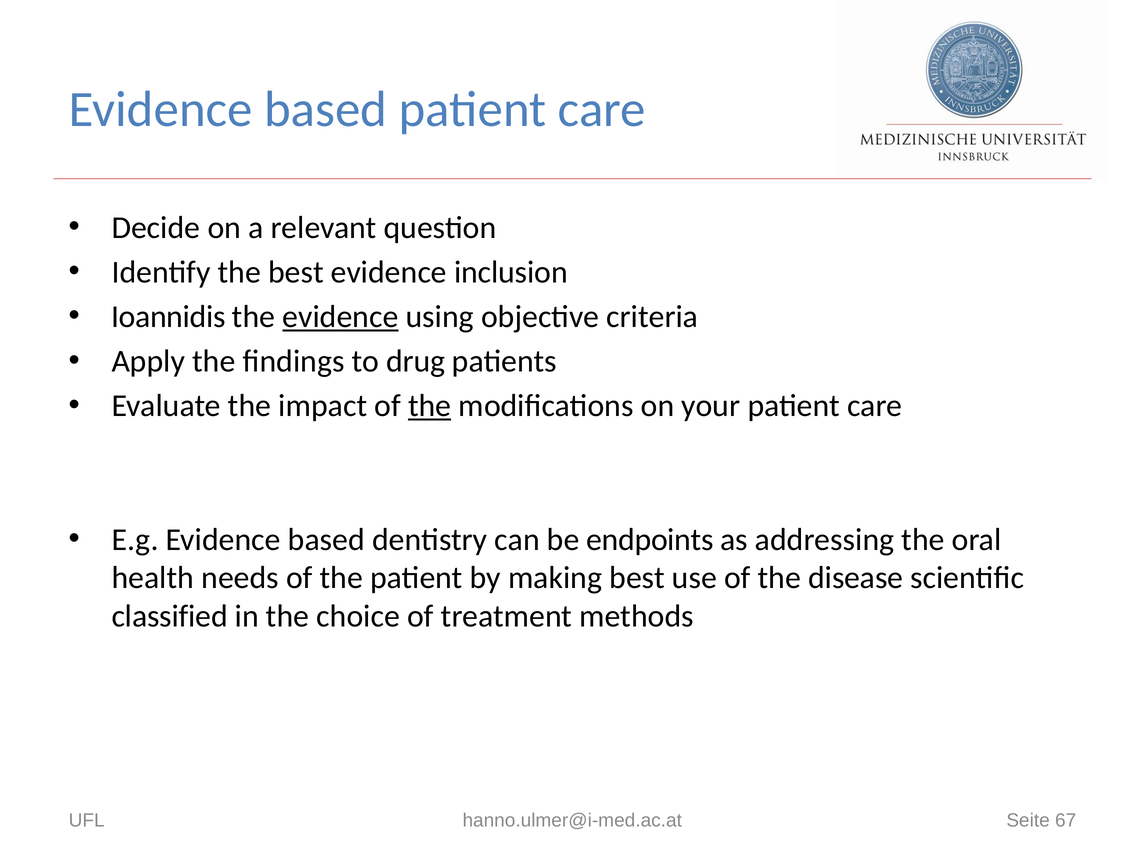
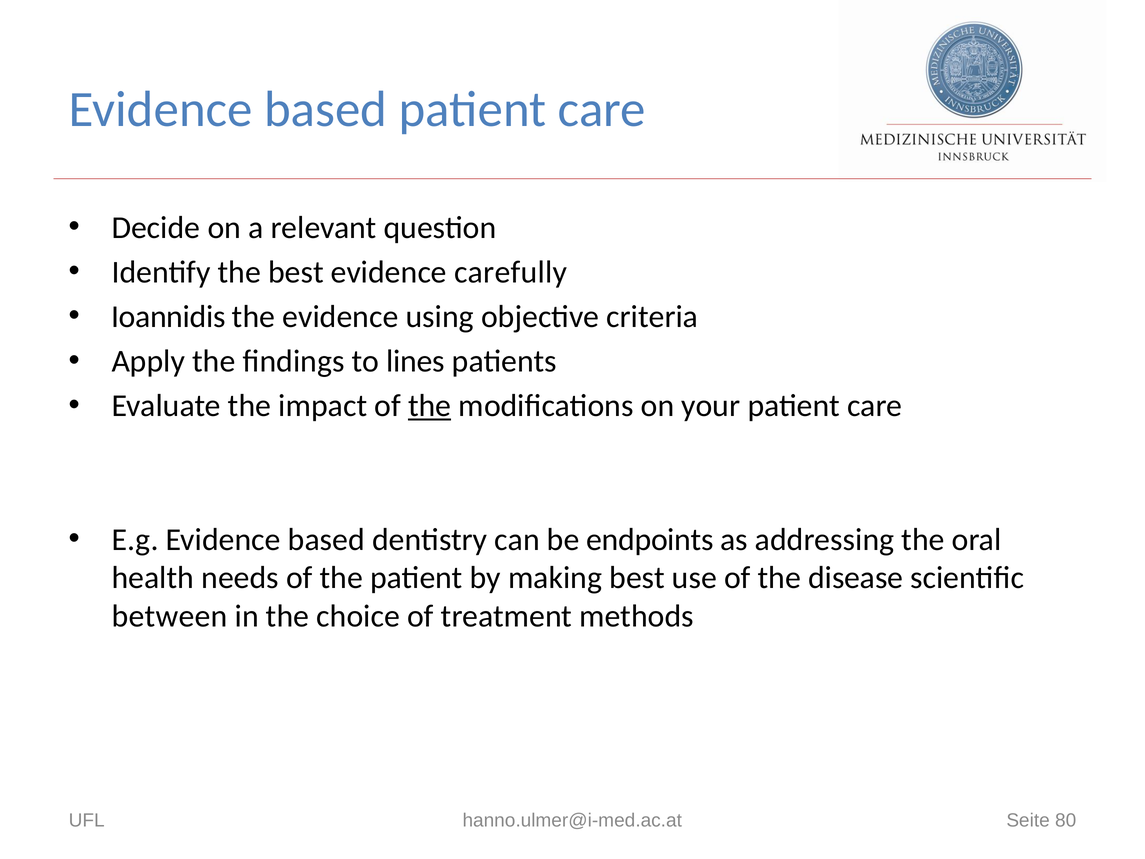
inclusion: inclusion -> carefully
evidence at (340, 317) underline: present -> none
drug: drug -> lines
classified: classified -> between
67: 67 -> 80
